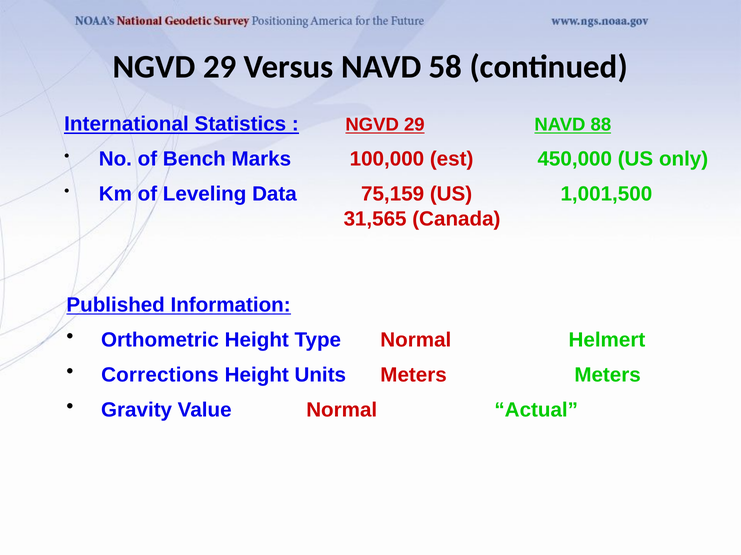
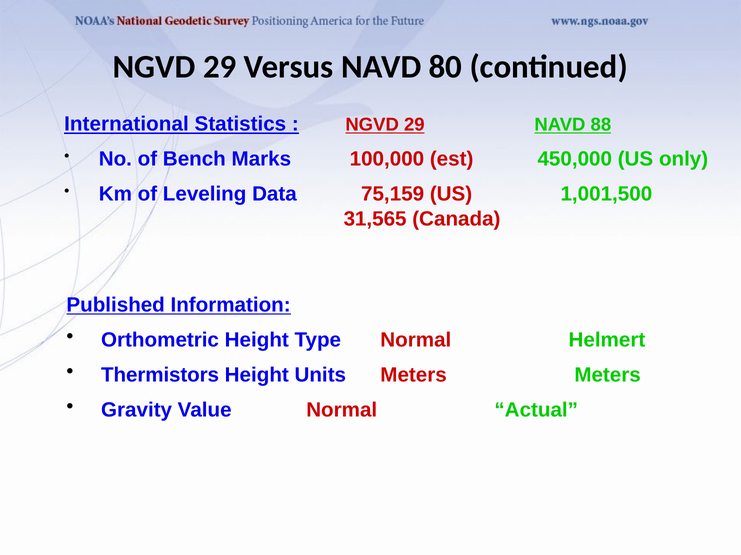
58: 58 -> 80
Corrections: Corrections -> Thermistors
